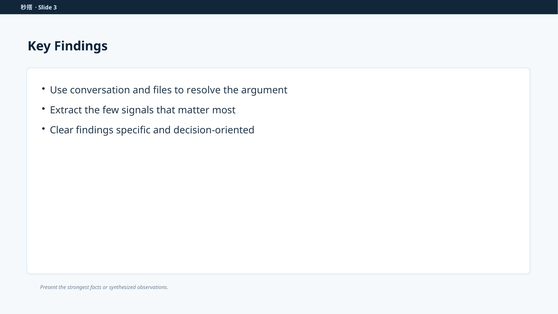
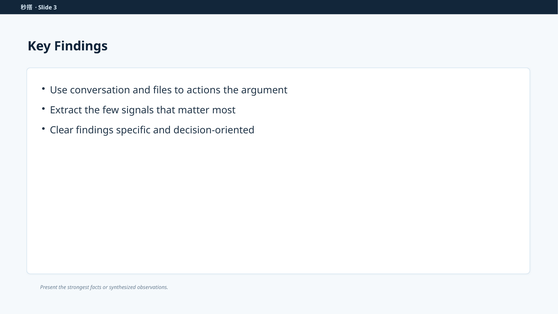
resolve: resolve -> actions
